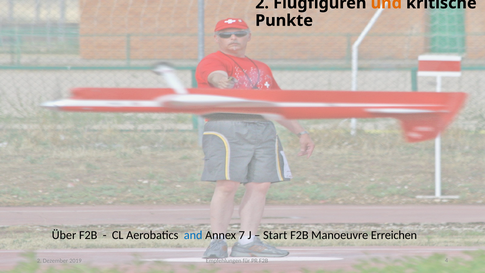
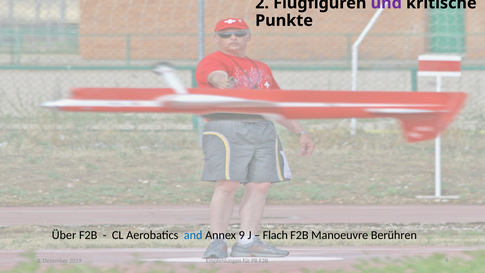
und colour: orange -> purple
7: 7 -> 9
Start: Start -> Flach
Erreichen: Erreichen -> Berühren
